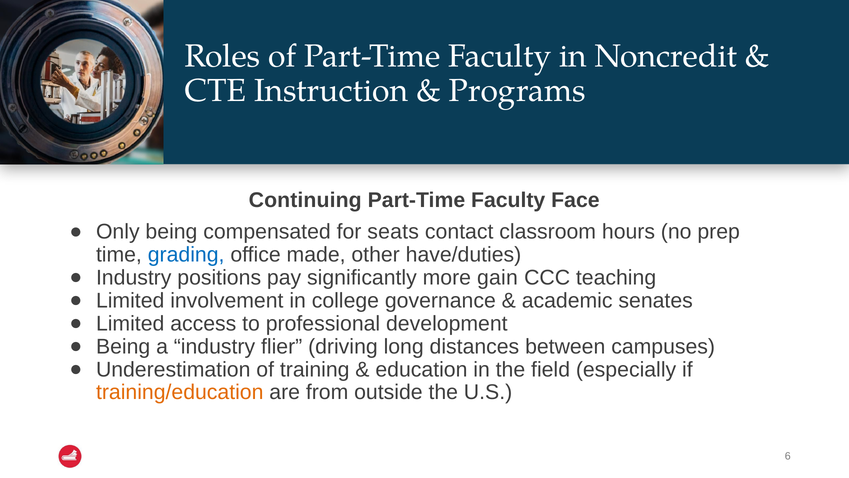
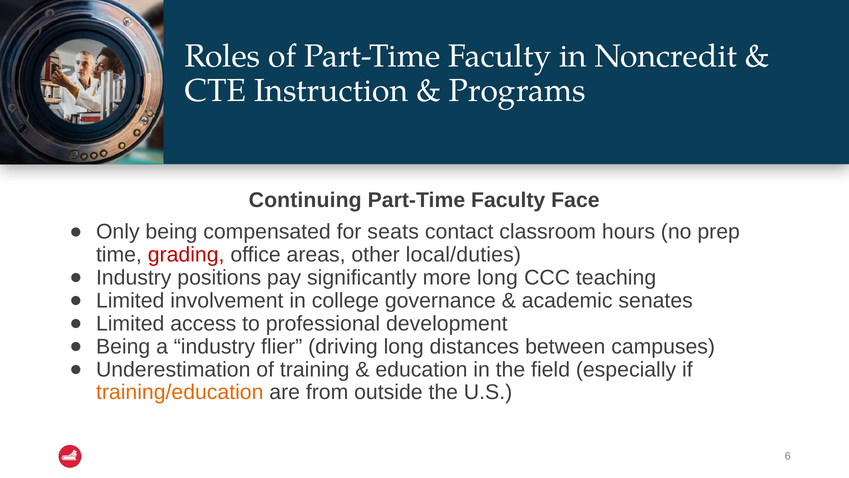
grading colour: blue -> red
made: made -> areas
have/duties: have/duties -> local/duties
more gain: gain -> long
